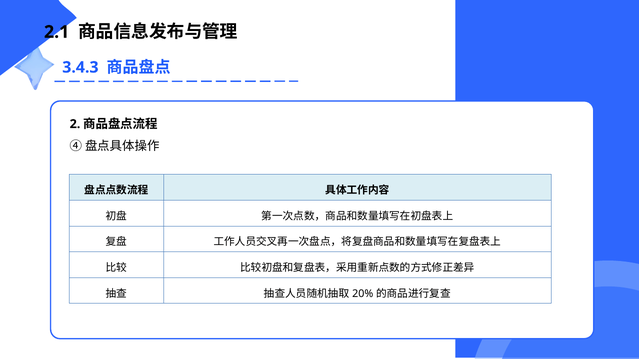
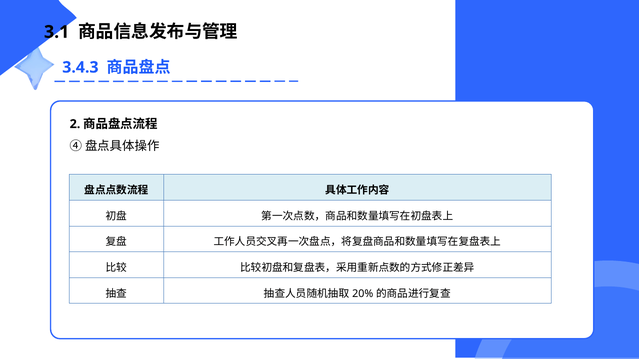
2.1: 2.1 -> 3.1
